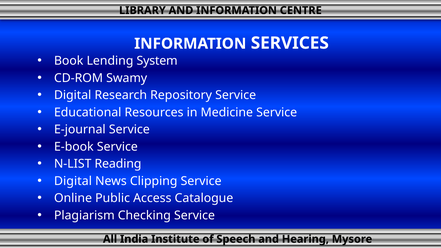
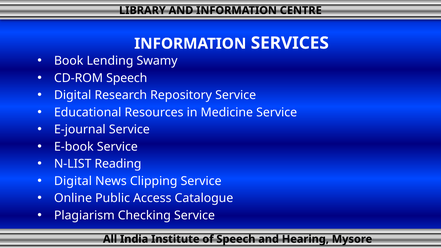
System: System -> Swamy
CD-ROM Swamy: Swamy -> Speech
